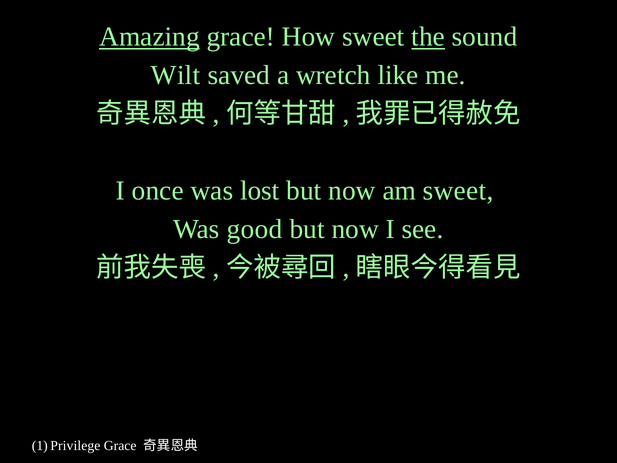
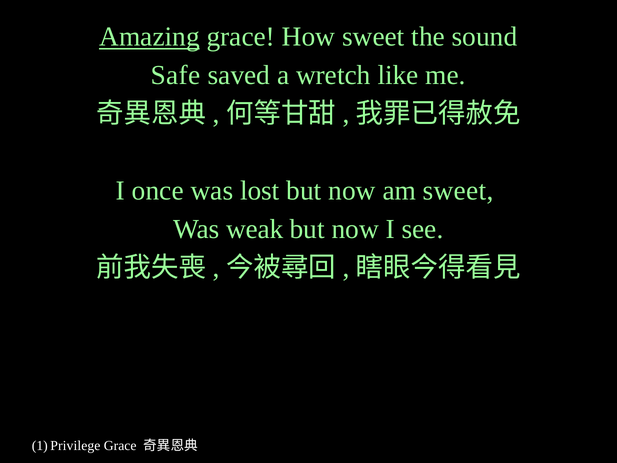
the underline: present -> none
Wilt: Wilt -> Safe
good: good -> weak
